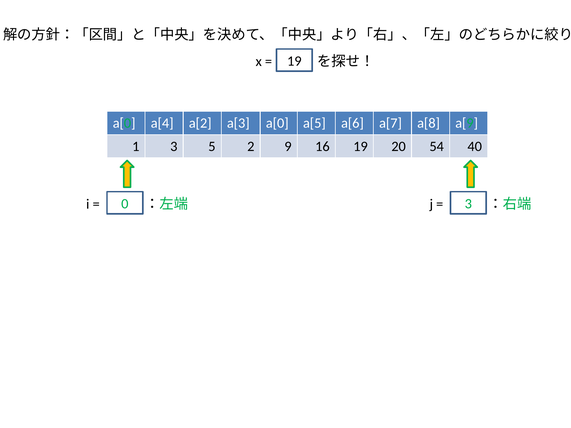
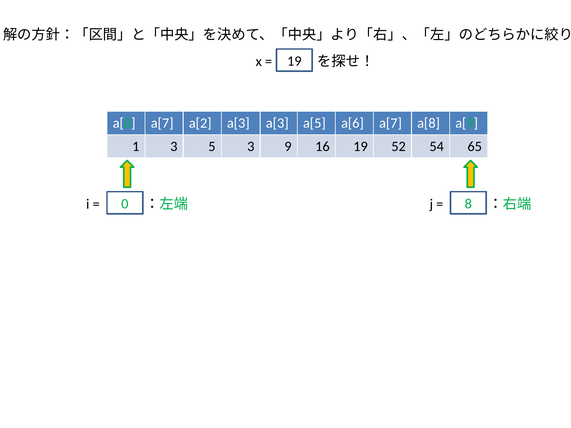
a[0 a[4: a[4 -> a[7
a[3 a[0: a[0 -> a[3
5 2: 2 -> 3
20: 20 -> 52
40: 40 -> 65
3 at (468, 204): 3 -> 8
